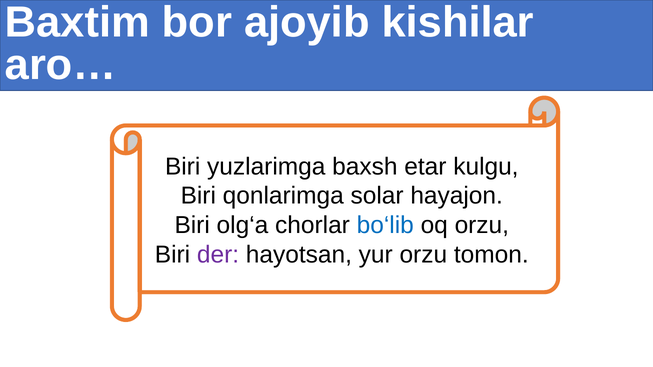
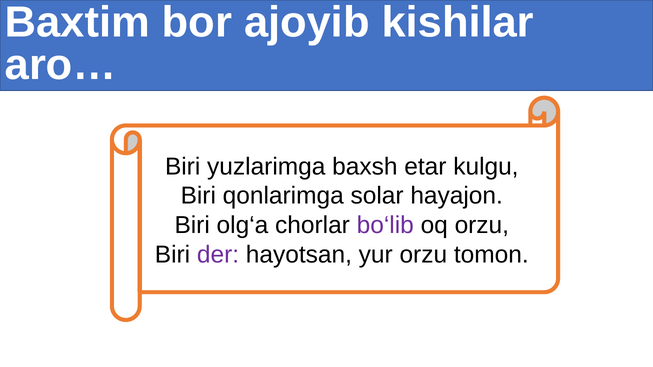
bo‘lib colour: blue -> purple
